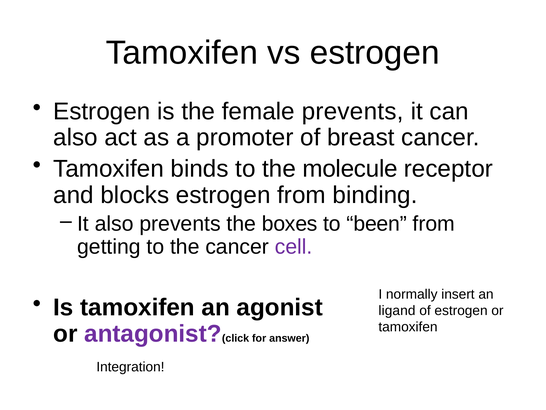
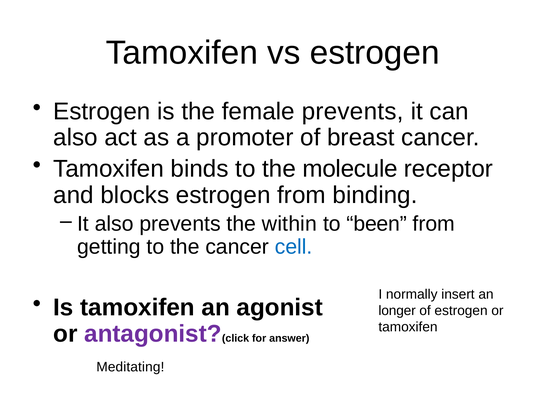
boxes: boxes -> within
cell colour: purple -> blue
ligand: ligand -> longer
Integration: Integration -> Meditating
